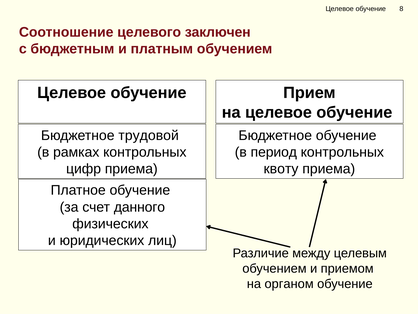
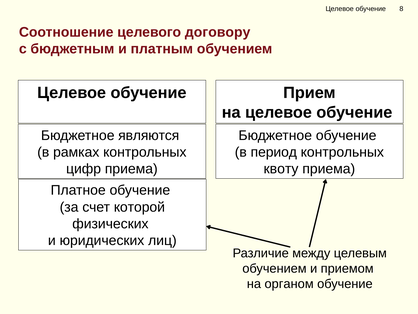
заключен: заключен -> договору
трудовой: трудовой -> являются
данного: данного -> которой
